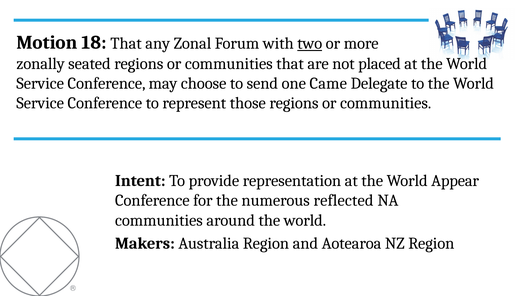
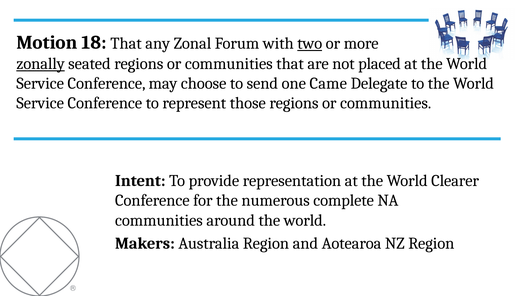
zonally underline: none -> present
Appear: Appear -> Clearer
reflected: reflected -> complete
